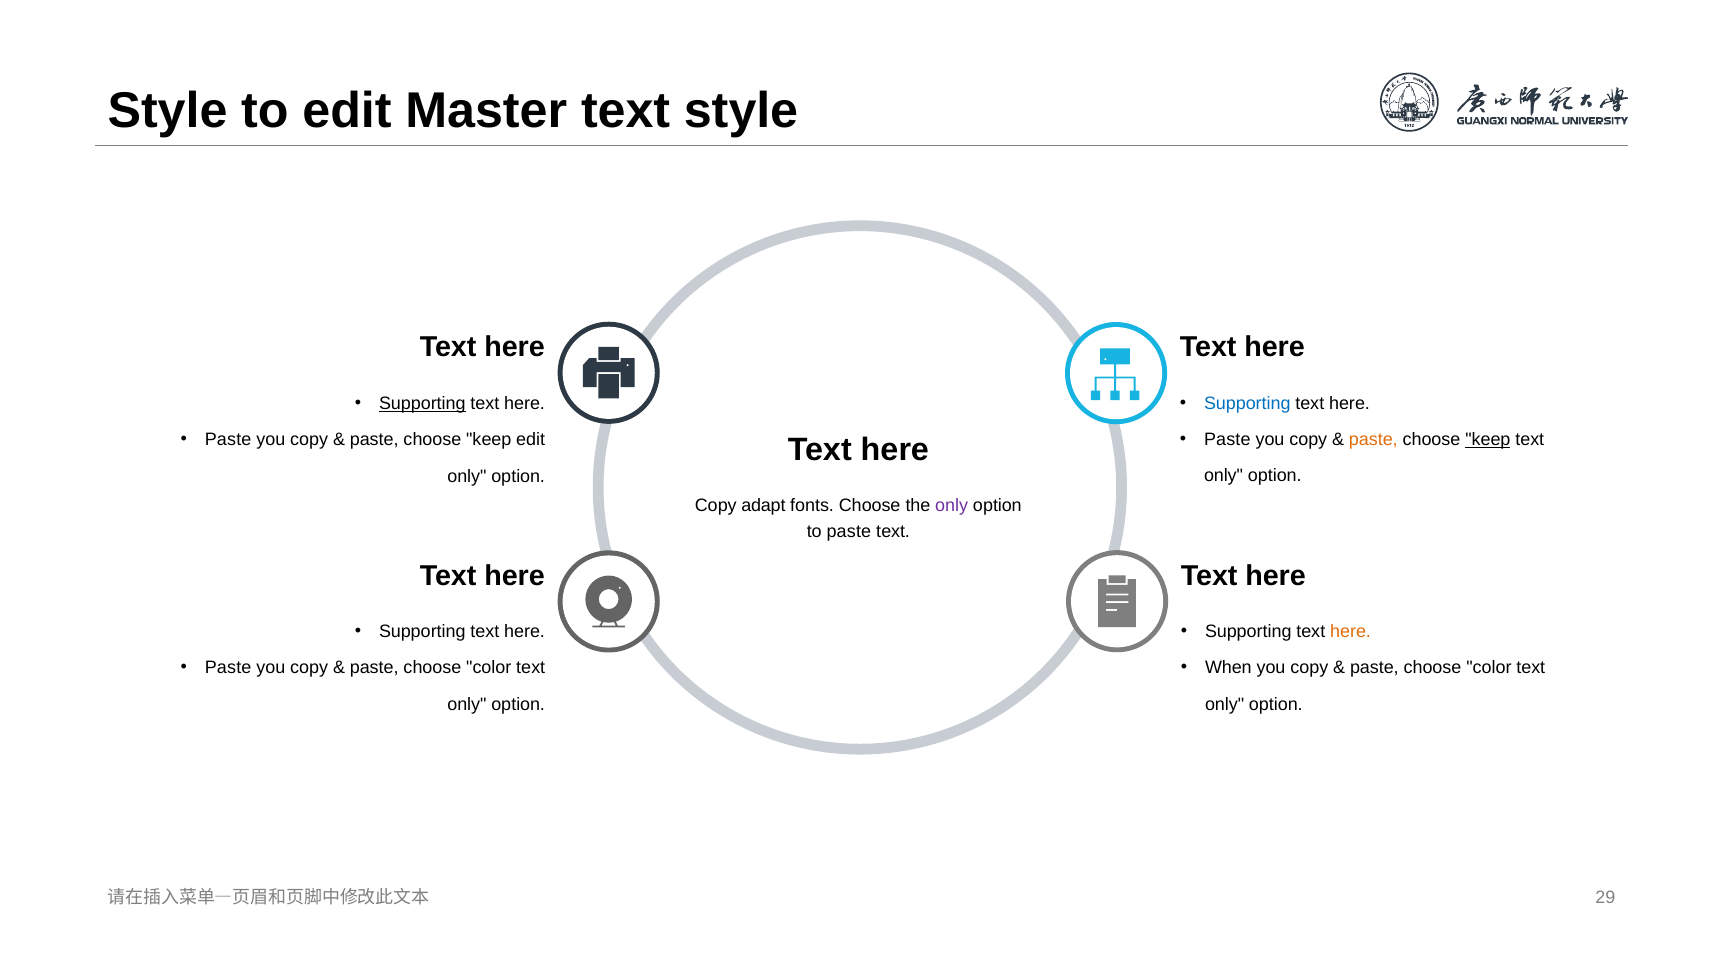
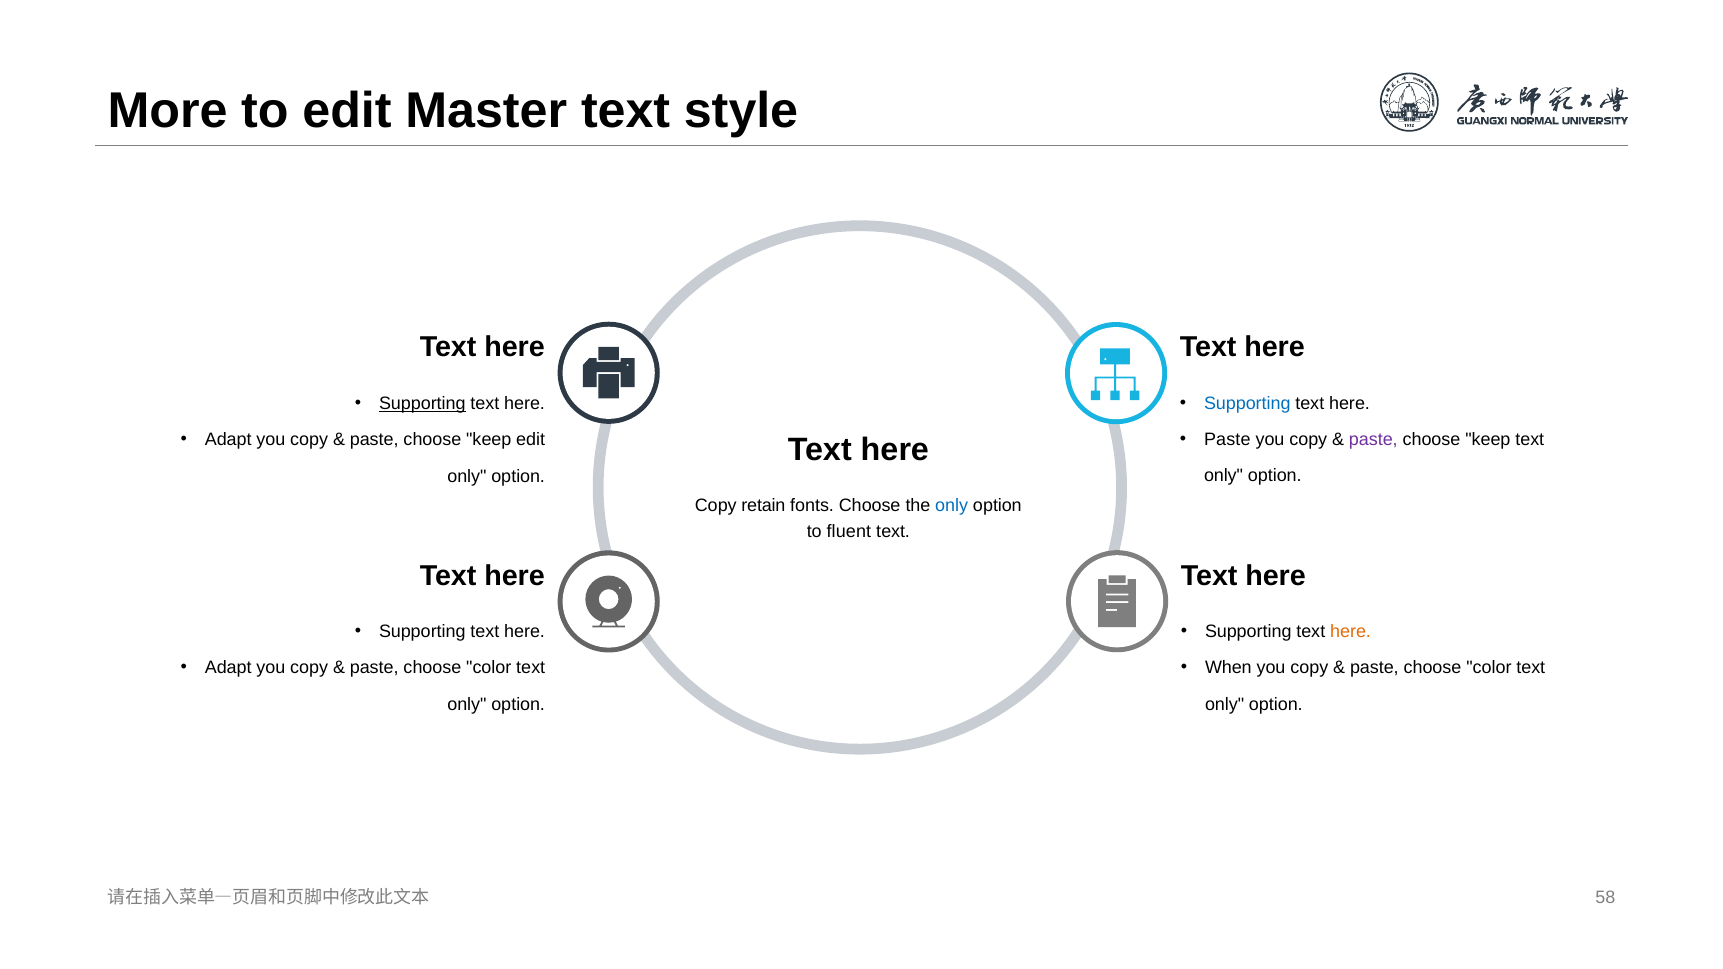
Style at (168, 111): Style -> More
Paste at (228, 440): Paste -> Adapt
paste at (1373, 440) colour: orange -> purple
keep at (1488, 440) underline: present -> none
adapt: adapt -> retain
only at (952, 506) colour: purple -> blue
to paste: paste -> fluent
Paste at (228, 668): Paste -> Adapt
29: 29 -> 58
